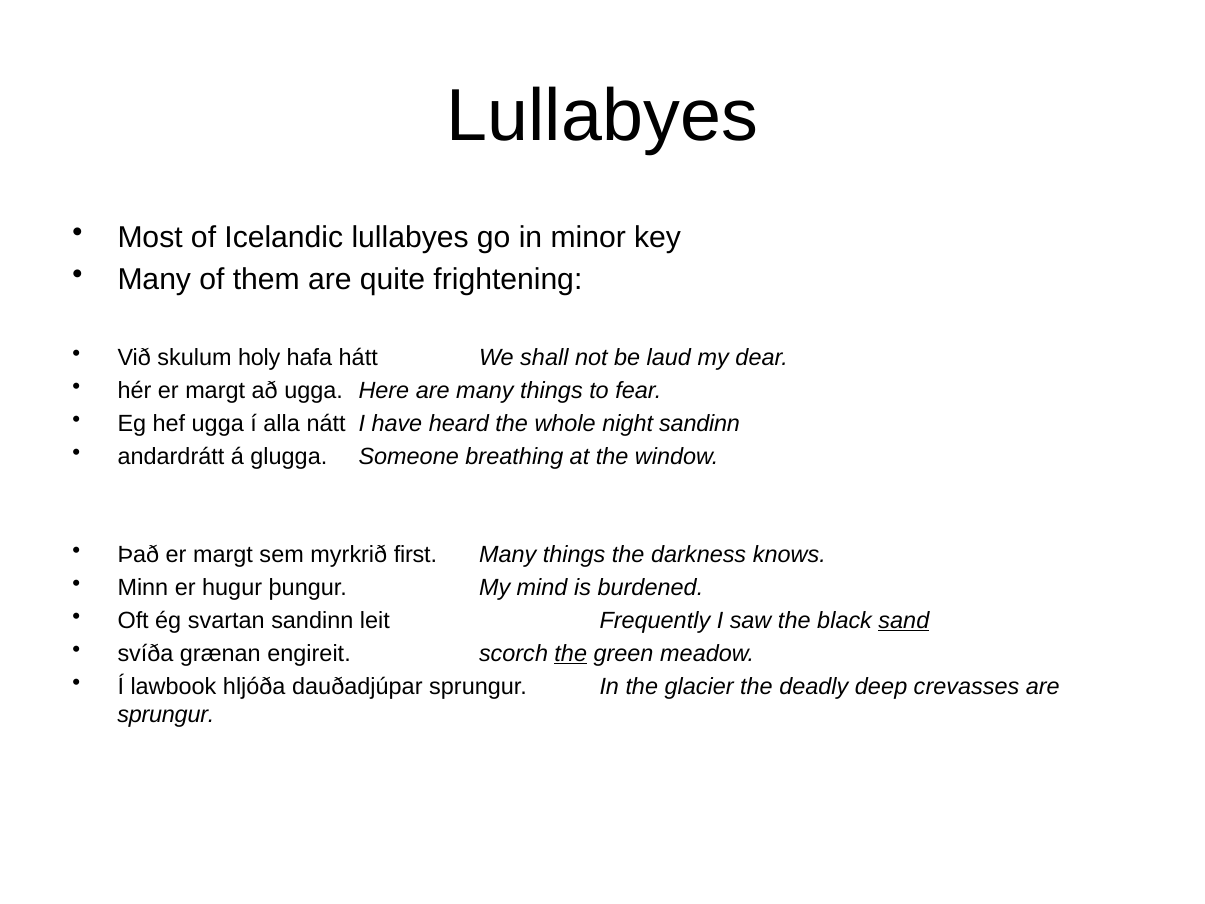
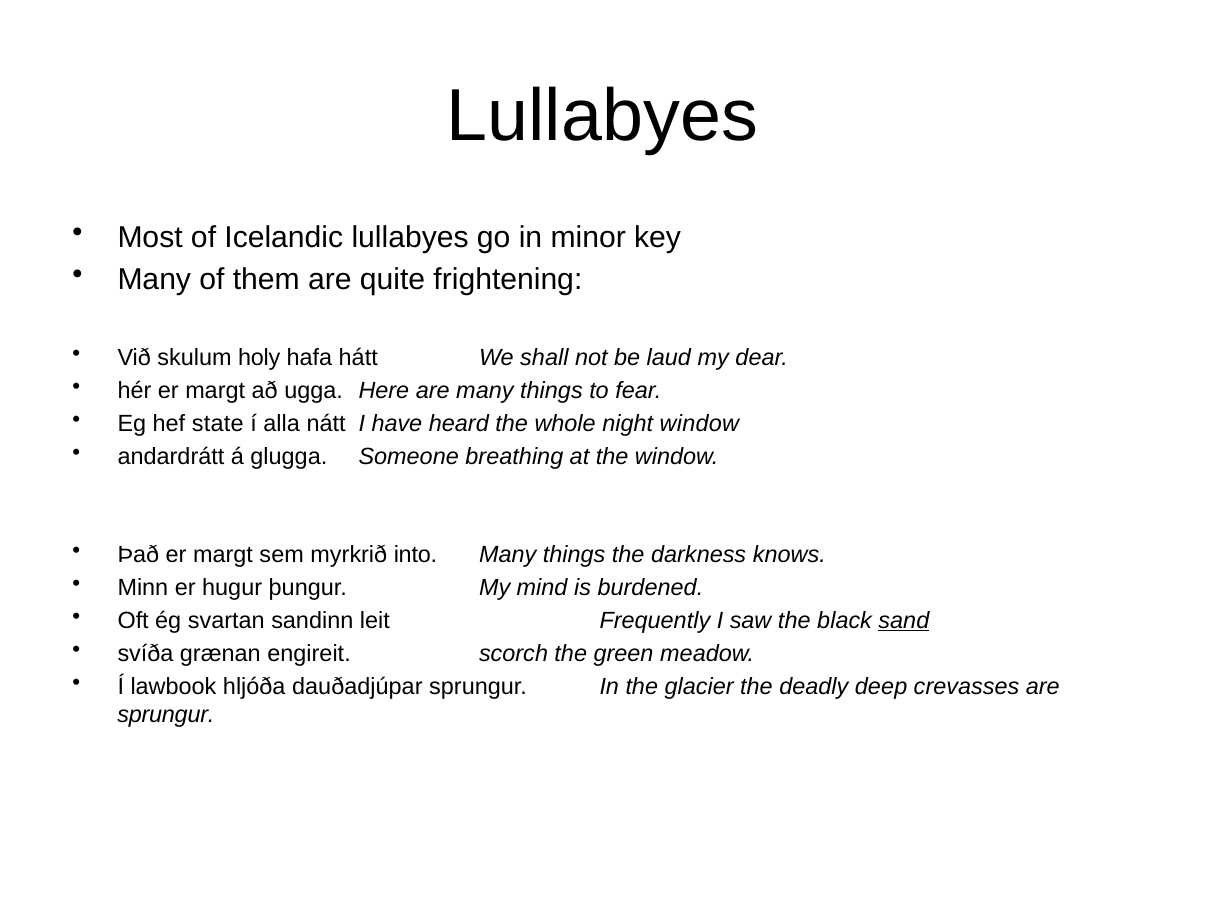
hef ugga: ugga -> state
night sandinn: sandinn -> window
first: first -> into
the at (571, 653) underline: present -> none
